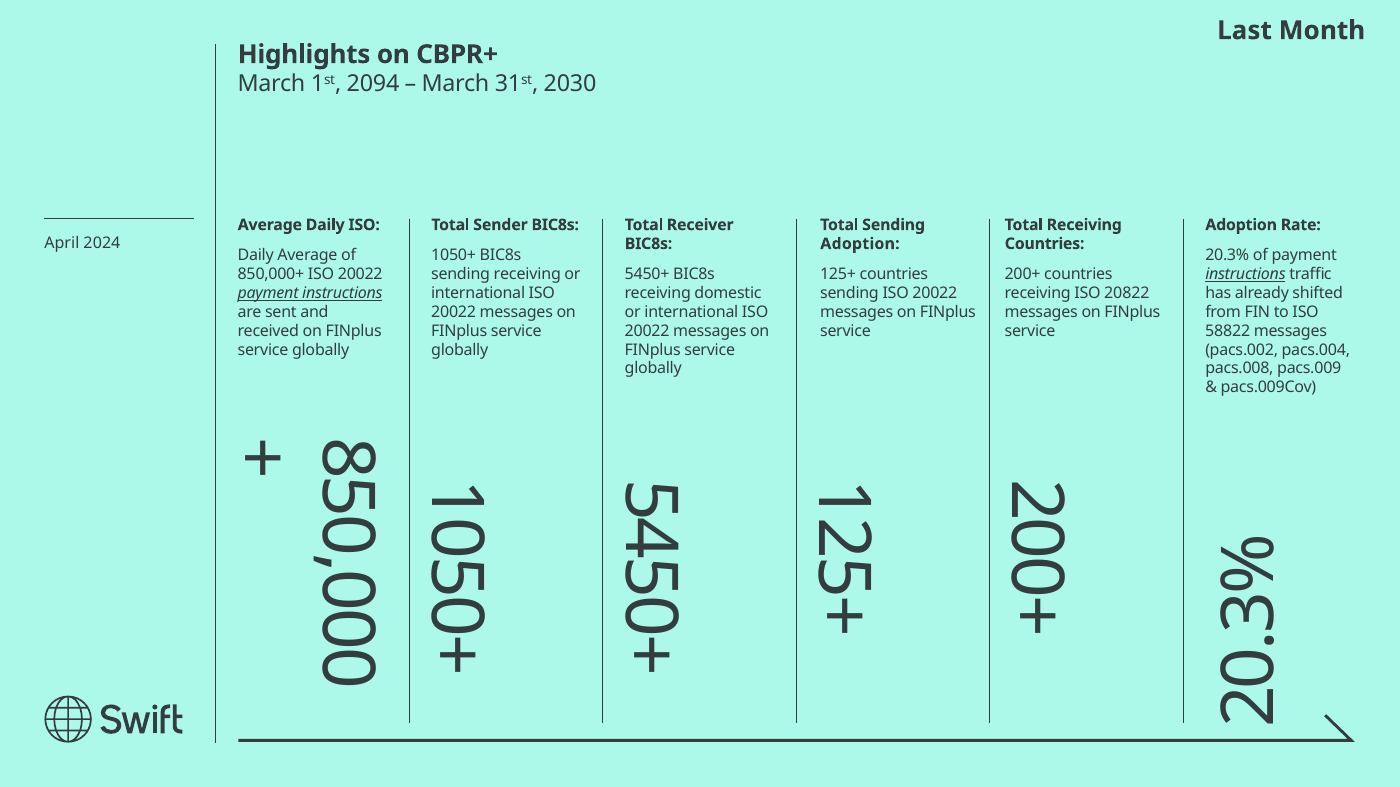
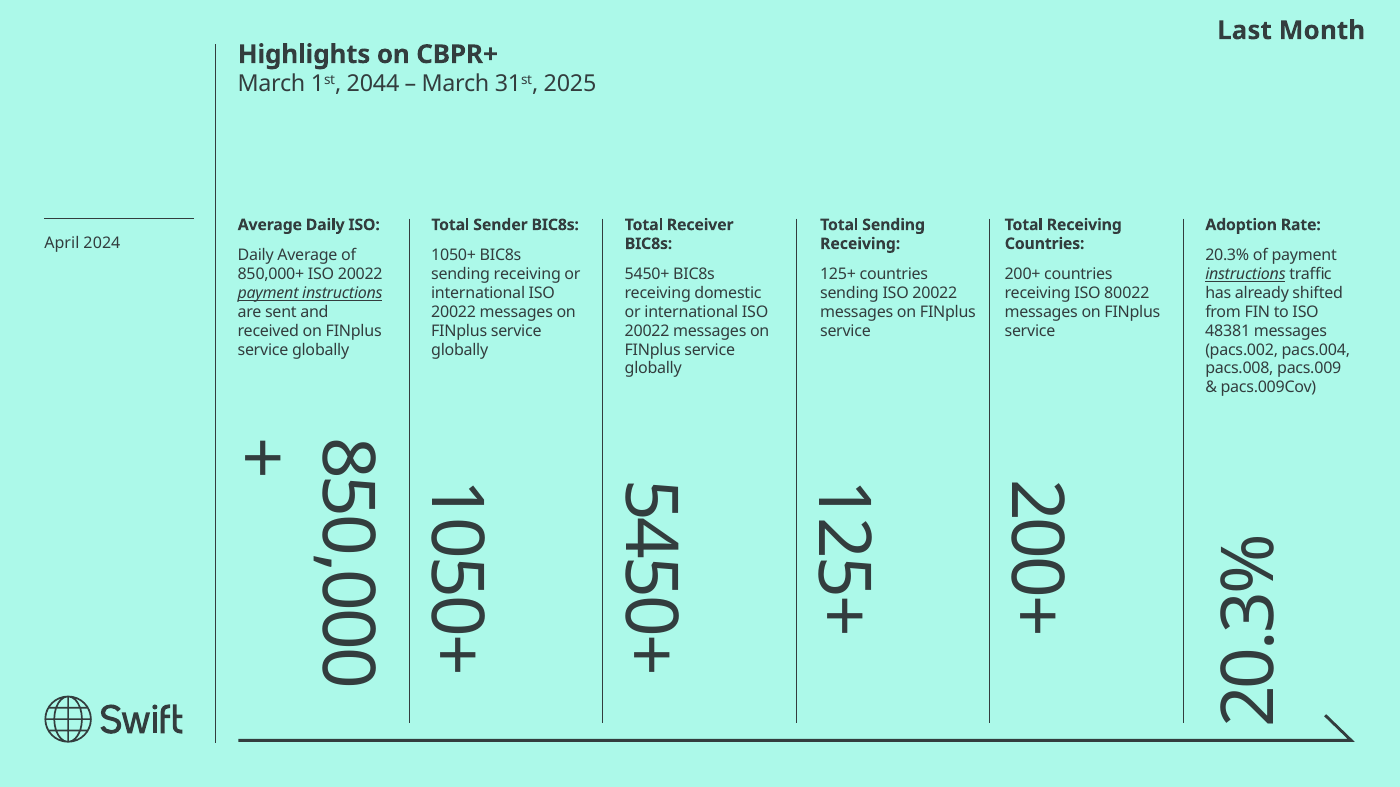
2094: 2094 -> 2044
2030: 2030 -> 2025
Adoption at (860, 244): Adoption -> Receiving
20822: 20822 -> 80022
58822: 58822 -> 48381
